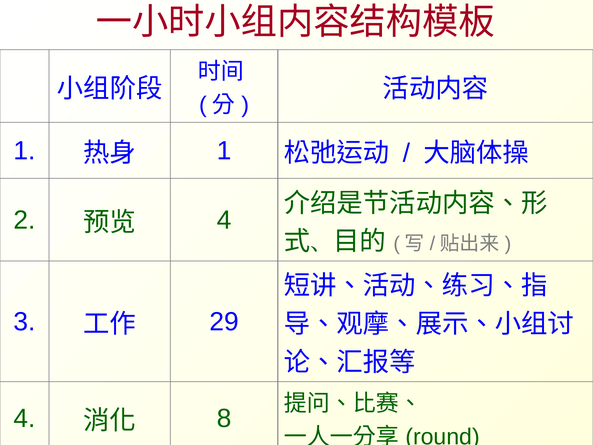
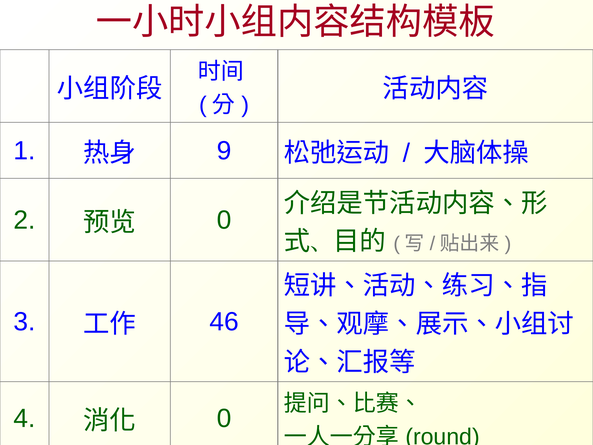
1 at (224, 151): 1 -> 9
4 at (224, 220): 4 -> 0
29: 29 -> 46
8 at (224, 418): 8 -> 0
